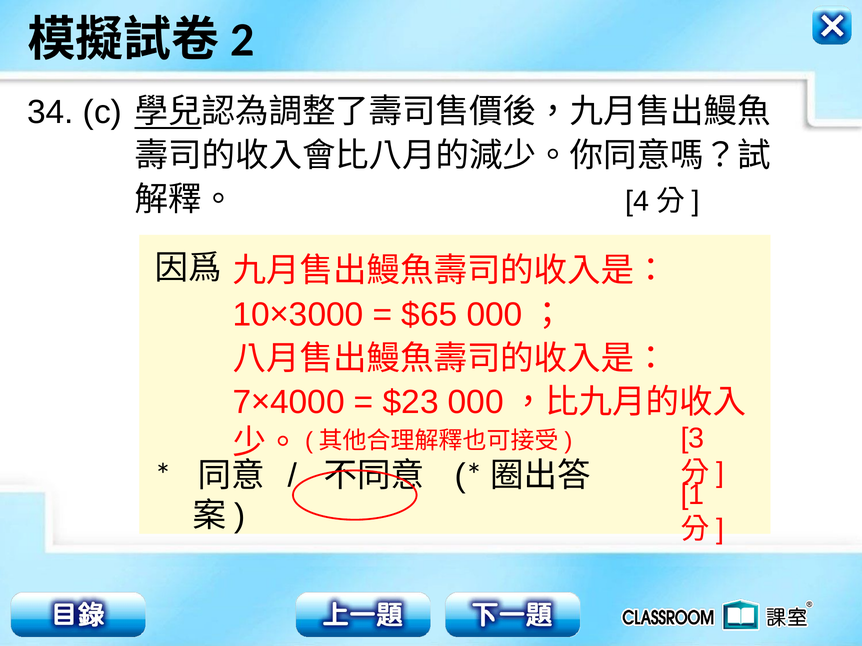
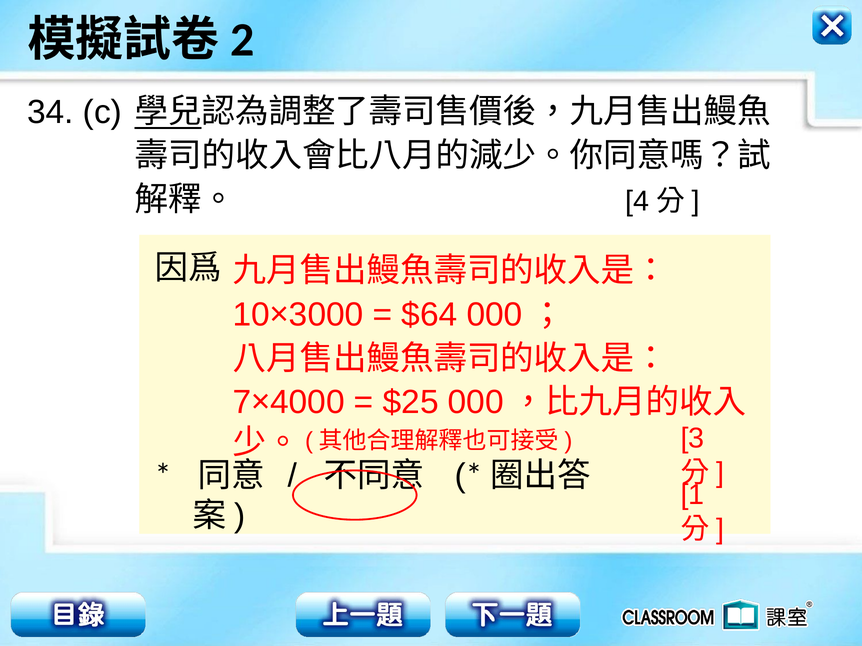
$65: $65 -> $64
$23: $23 -> $25
